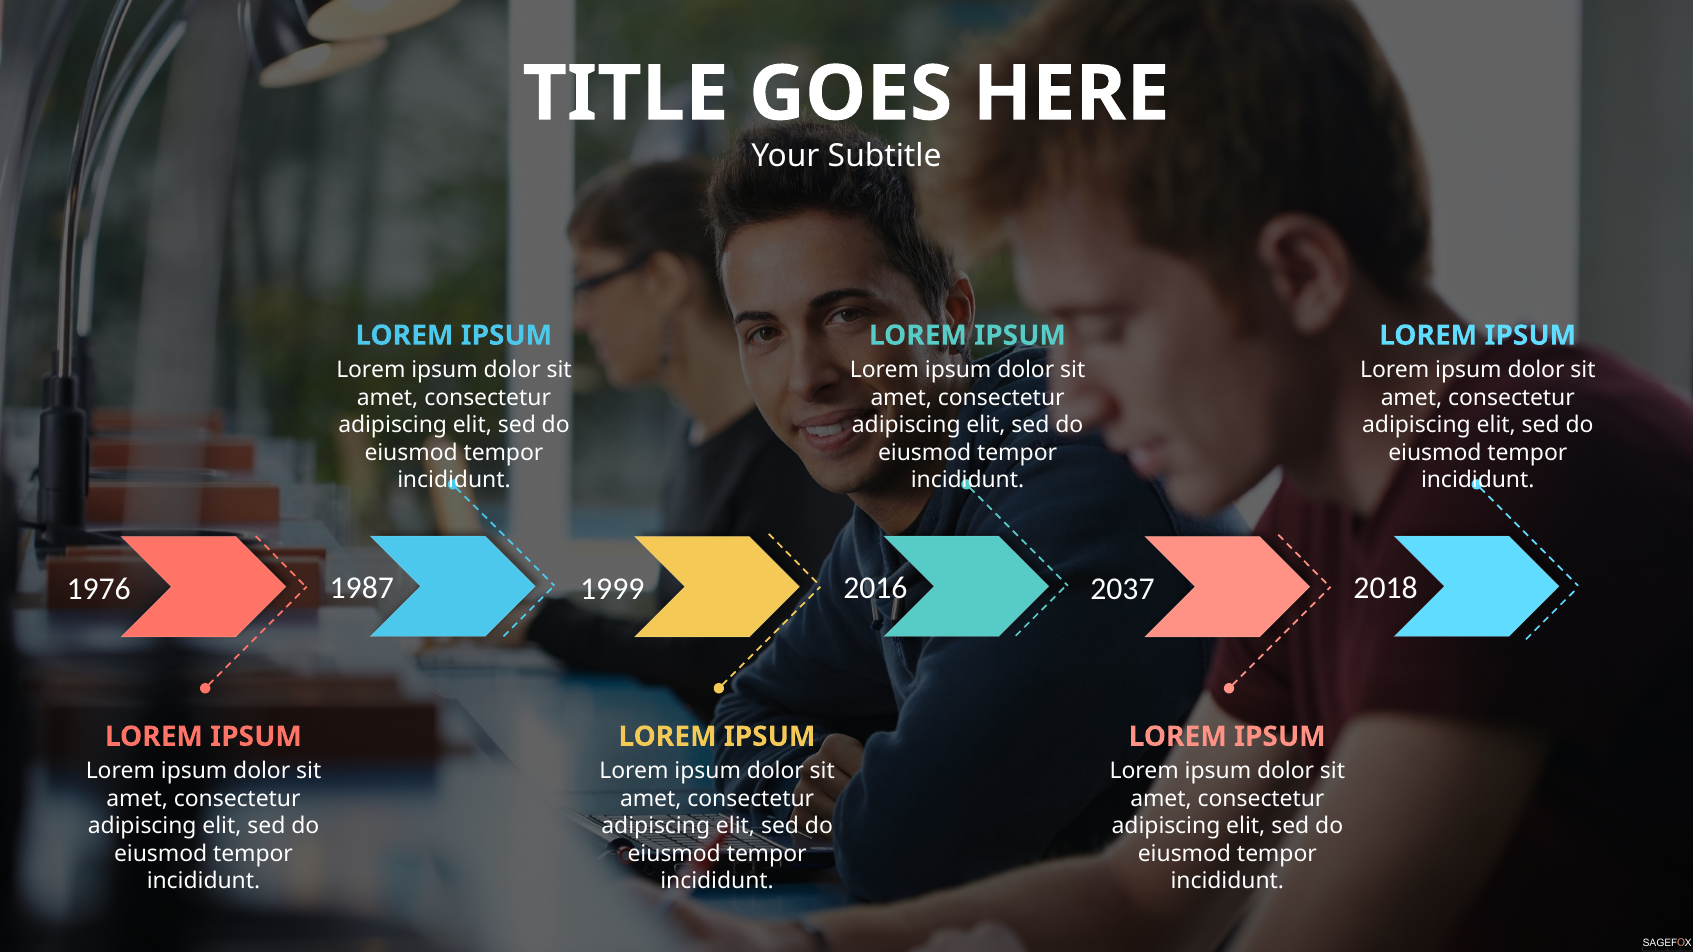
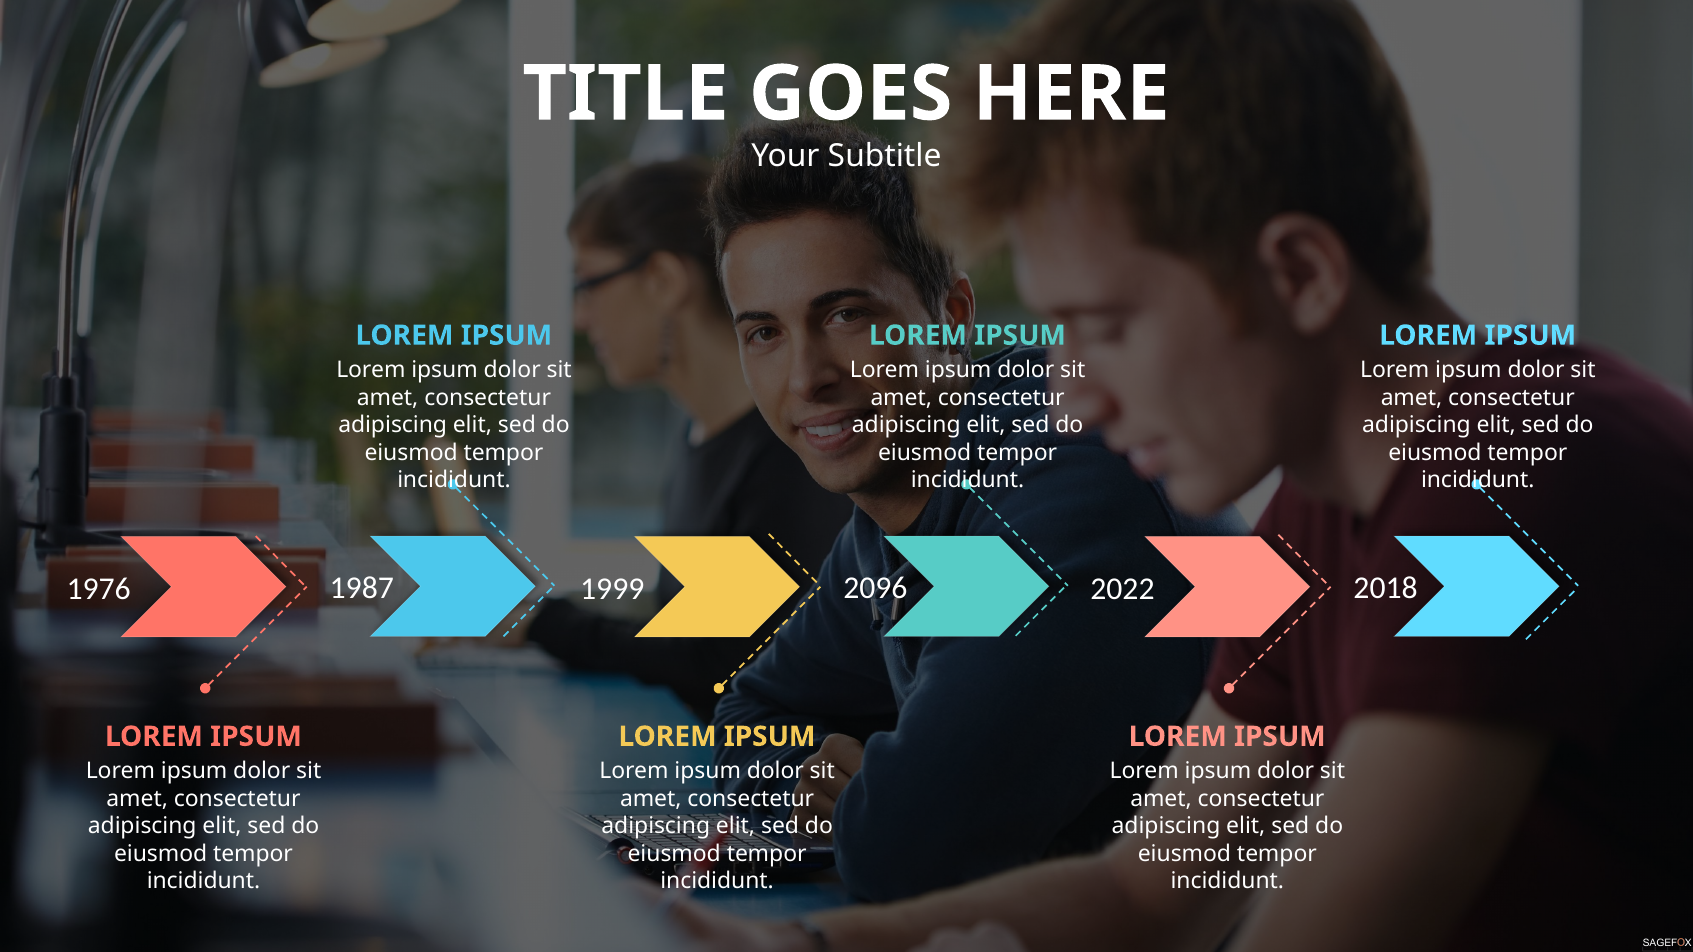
2016: 2016 -> 2096
2037: 2037 -> 2022
